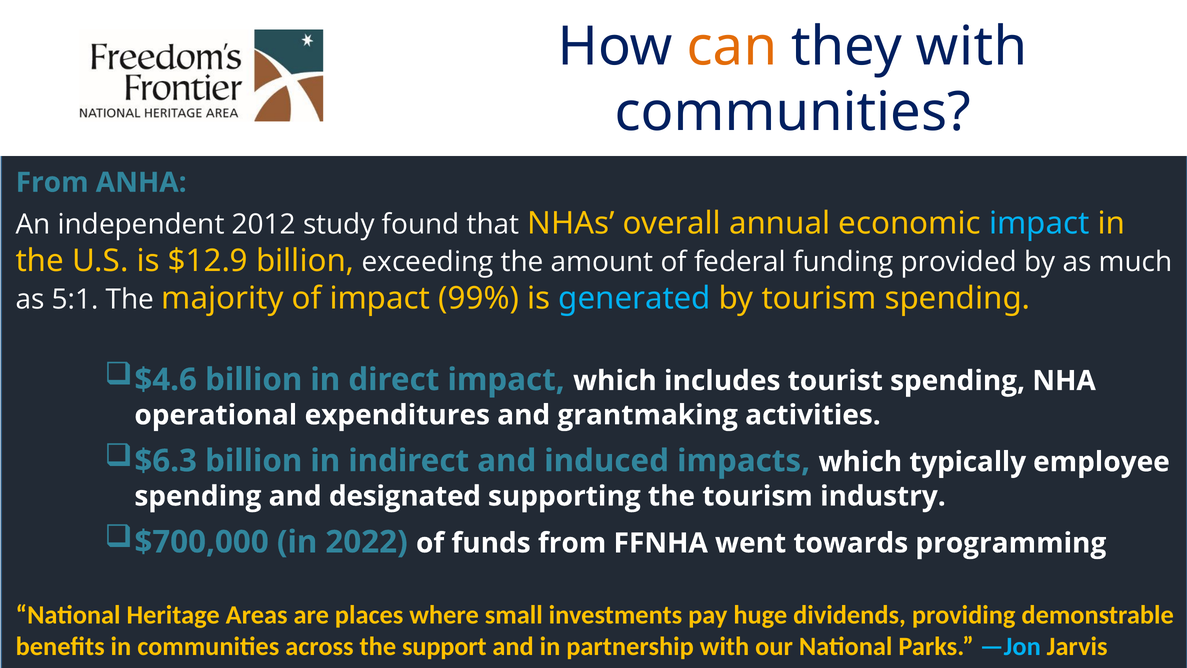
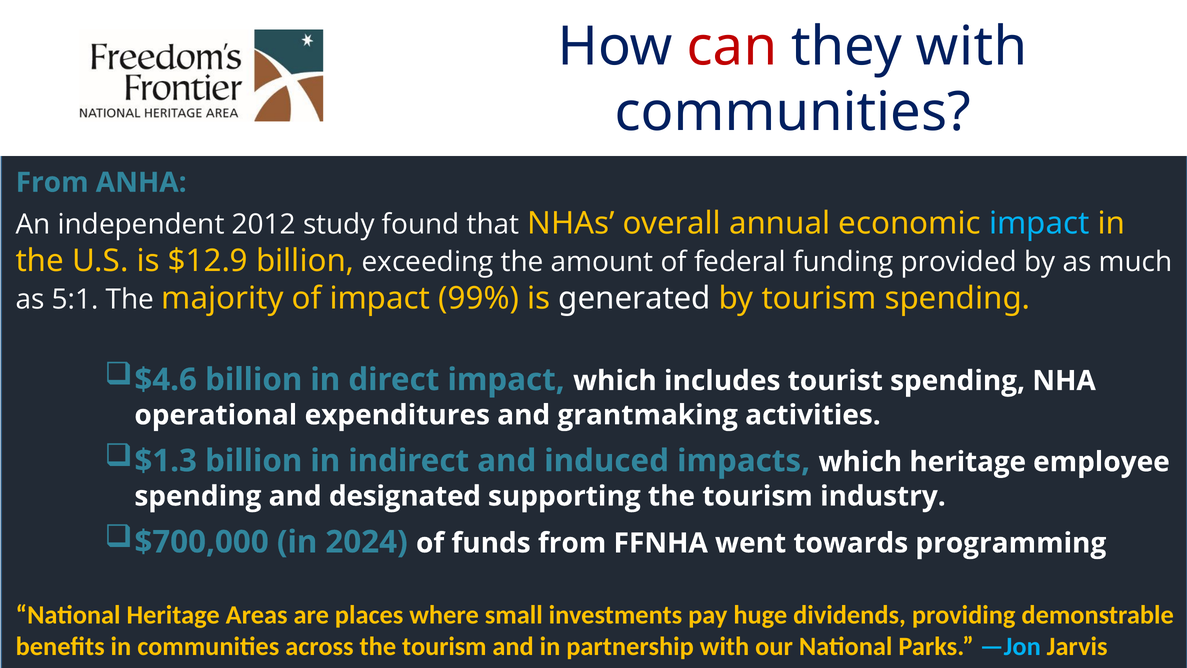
can colour: orange -> red
generated colour: light blue -> white
$6.3: $6.3 -> $1.3
which typically: typically -> heritage
2022: 2022 -> 2024
across the support: support -> tourism
